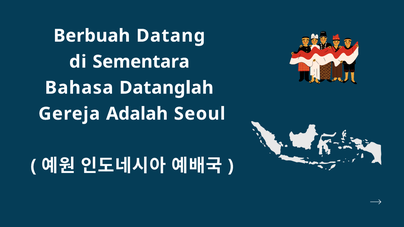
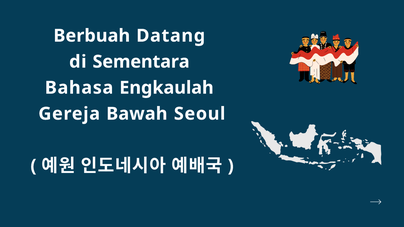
Datanglah: Datanglah -> Engkaulah
Adalah: Adalah -> Bawah
